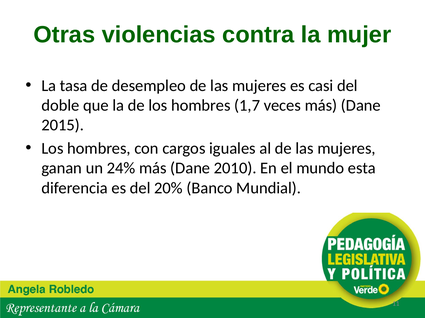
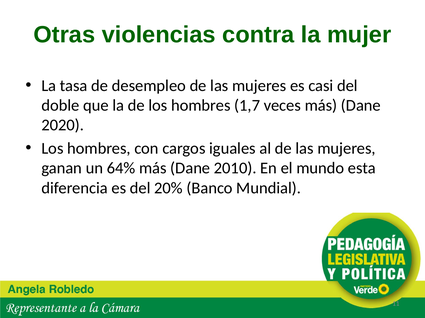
2015: 2015 -> 2020
24%: 24% -> 64%
